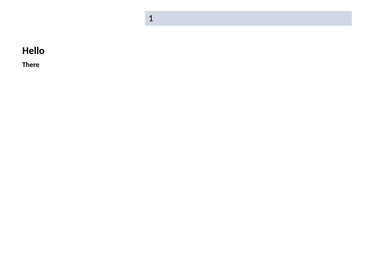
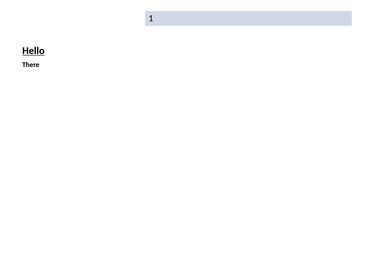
Hello underline: none -> present
